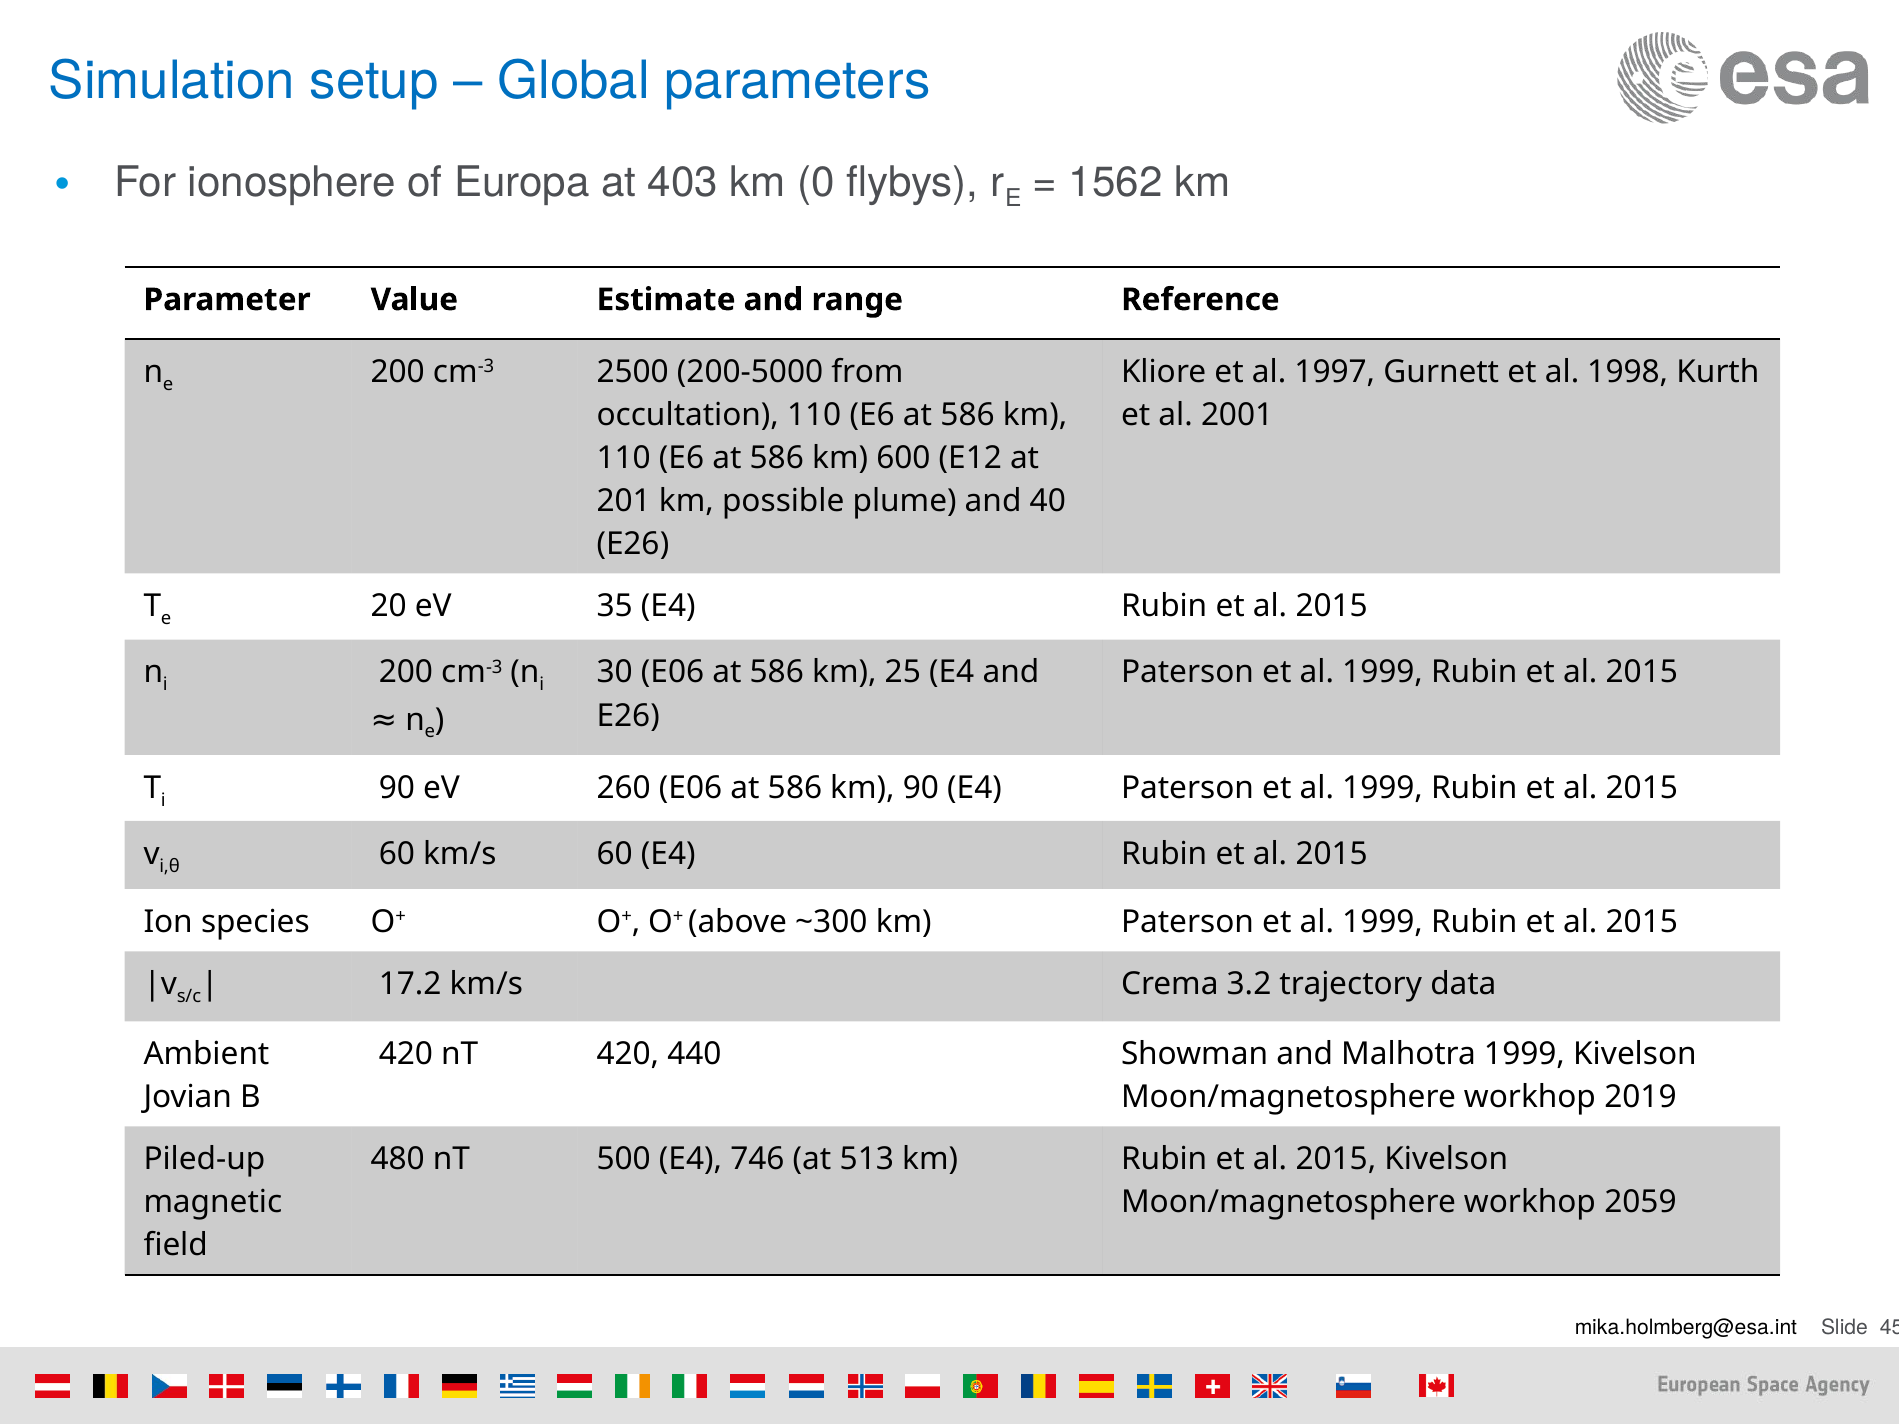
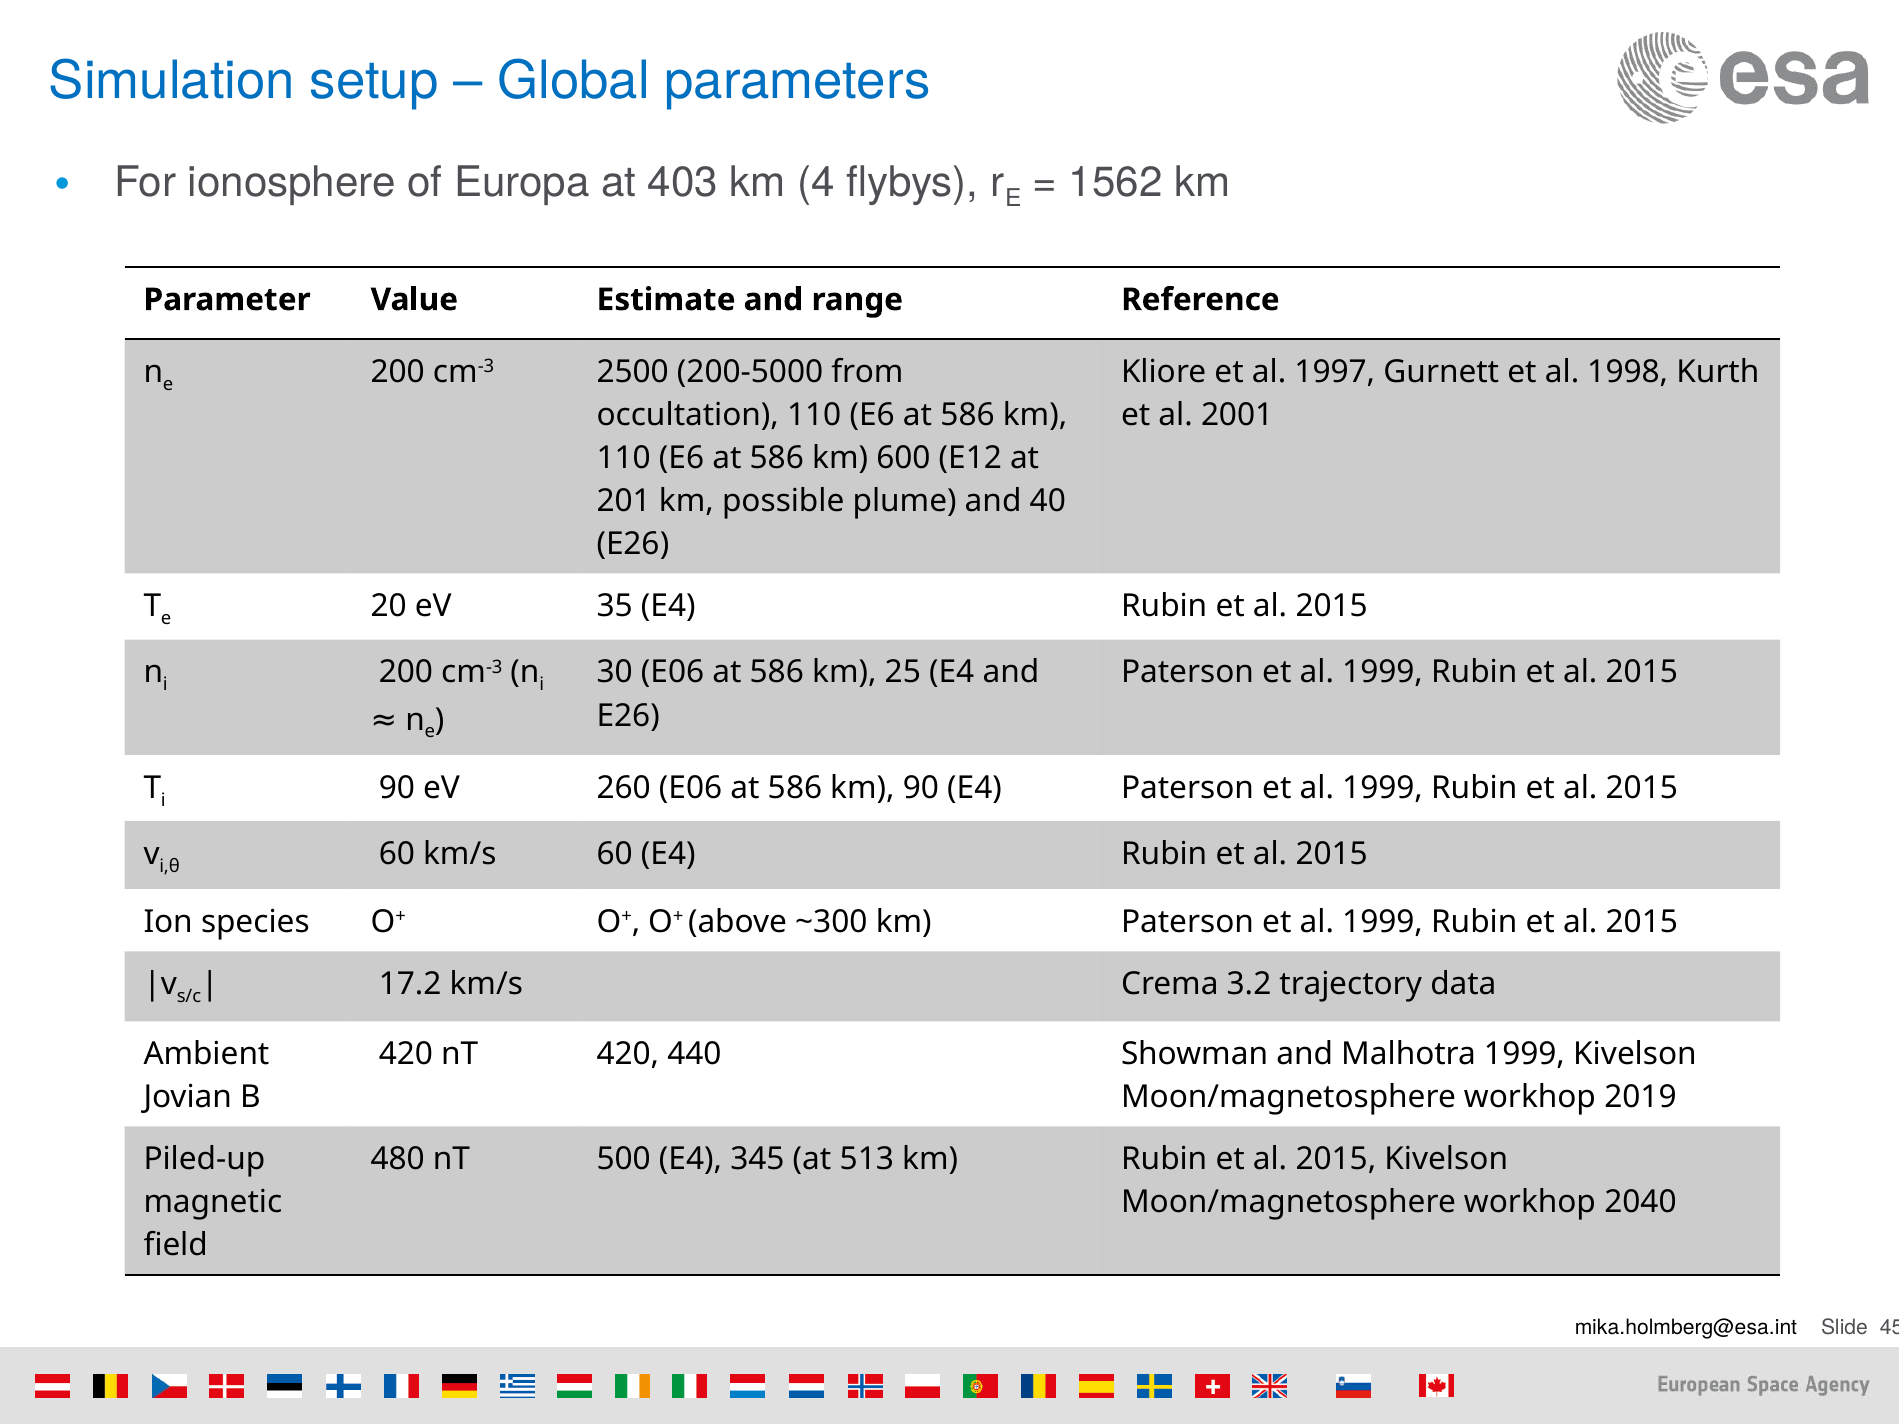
0: 0 -> 4
746: 746 -> 345
2059: 2059 -> 2040
